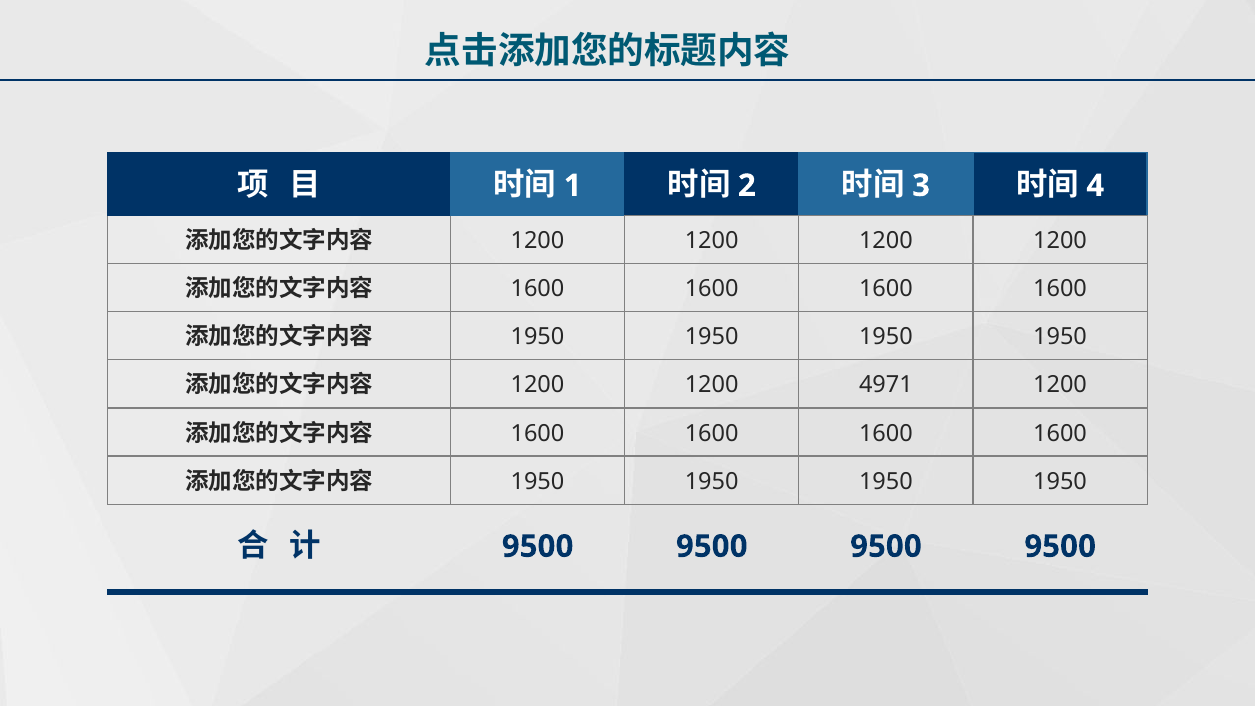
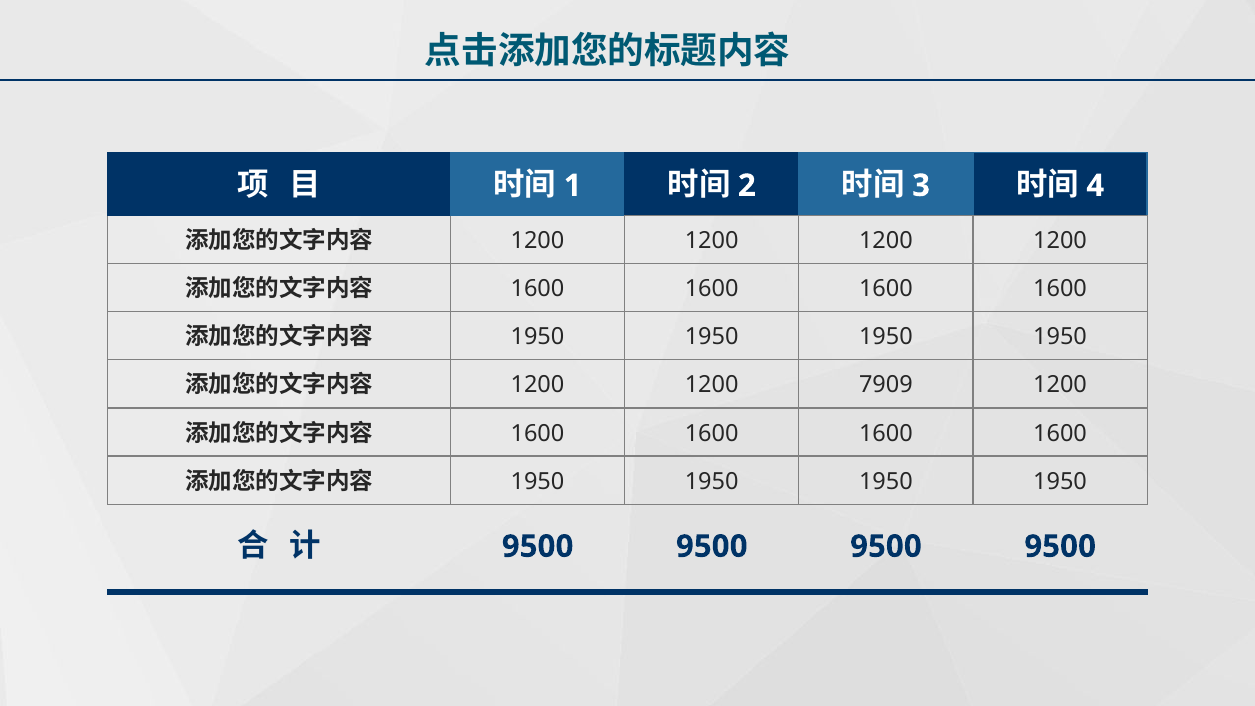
4971: 4971 -> 7909
